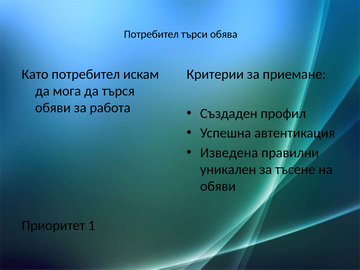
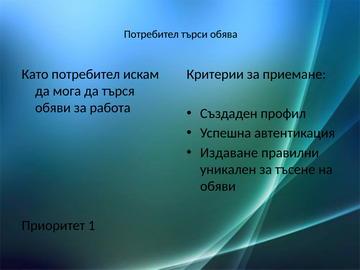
Изведена: Изведена -> Издаване
